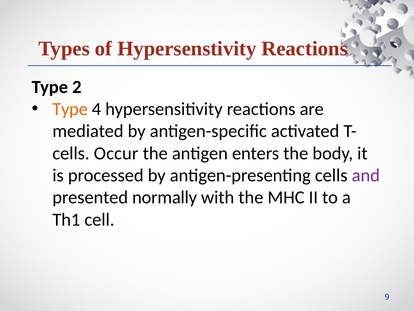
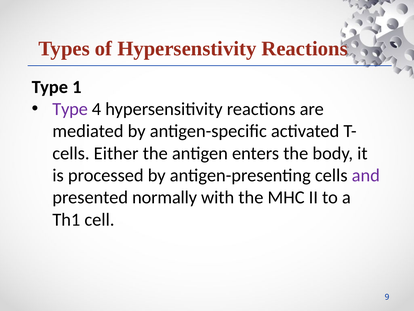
2: 2 -> 1
Type at (70, 109) colour: orange -> purple
Occur: Occur -> Either
